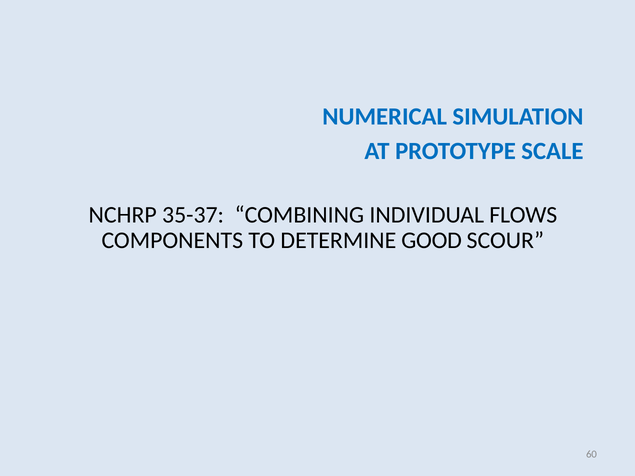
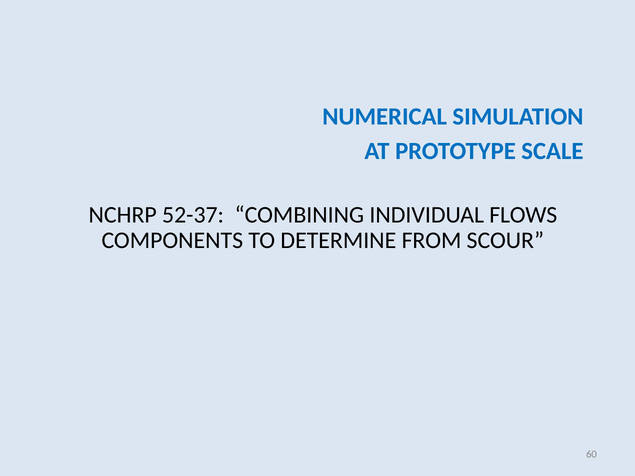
35-37: 35-37 -> 52-37
GOOD: GOOD -> FROM
